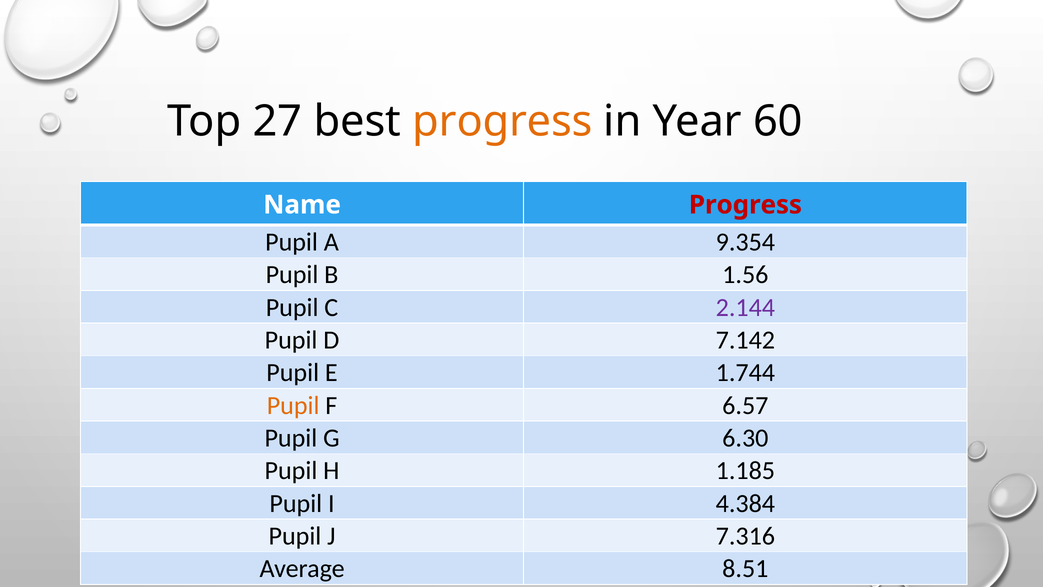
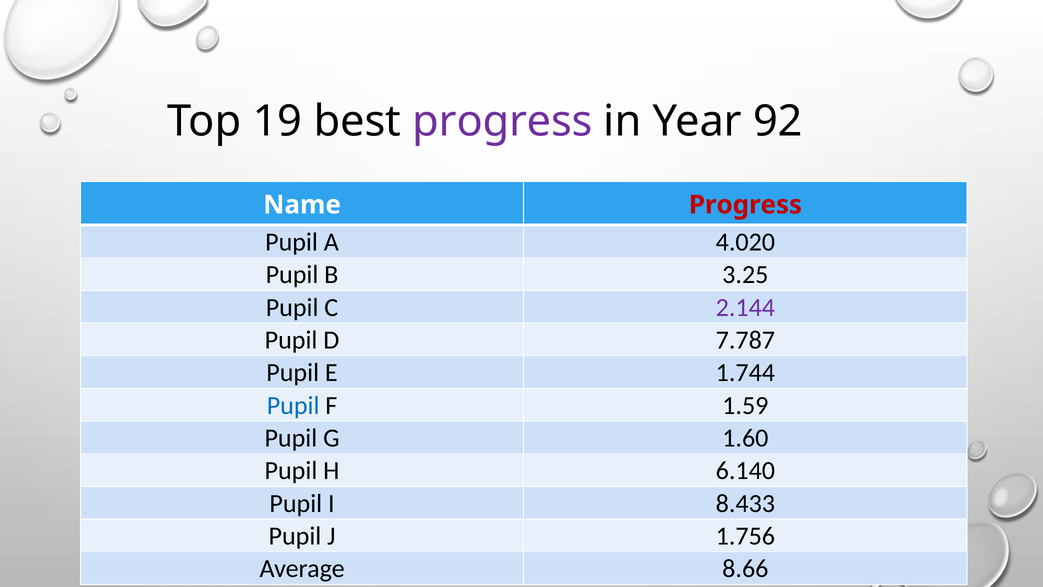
27: 27 -> 19
progress at (502, 121) colour: orange -> purple
60: 60 -> 92
9.354: 9.354 -> 4.020
1.56: 1.56 -> 3.25
7.142: 7.142 -> 7.787
Pupil at (293, 405) colour: orange -> blue
6.57: 6.57 -> 1.59
6.30: 6.30 -> 1.60
1.185: 1.185 -> 6.140
4.384: 4.384 -> 8.433
7.316: 7.316 -> 1.756
8.51: 8.51 -> 8.66
